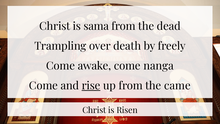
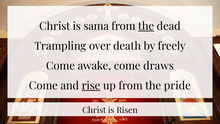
the at (146, 26) underline: none -> present
nanga: nanga -> draws
came: came -> pride
